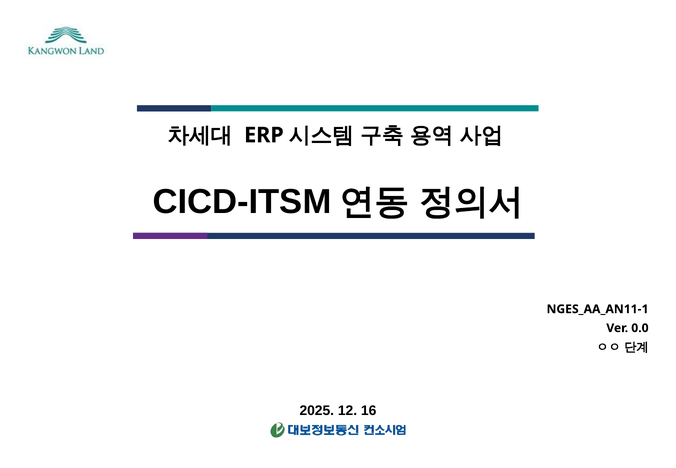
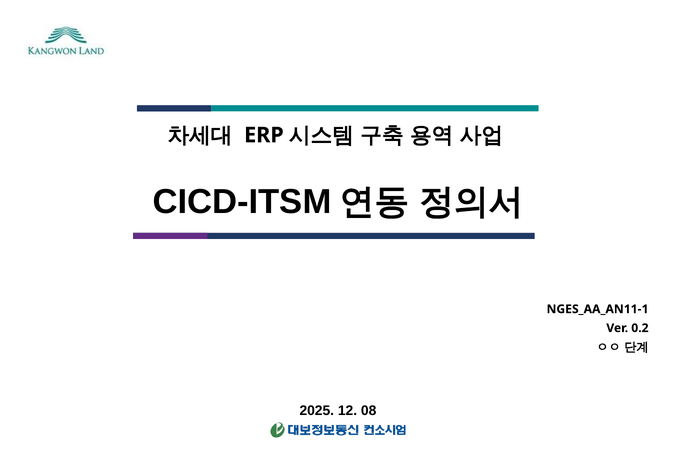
0.0: 0.0 -> 0.2
16: 16 -> 08
